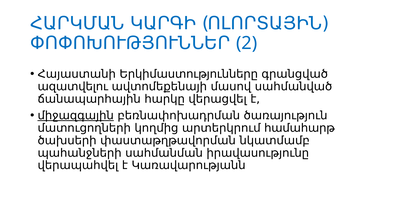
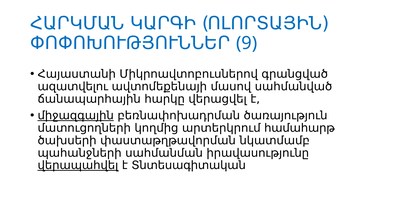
2: 2 -> 9
Երկիմաստությունները: Երկիմաստությունները -> Միկրոավտոբուսներով
վերապահվել underline: none -> present
Կառավարությանն: Կառավարությանն -> Տնտեսագիտական
